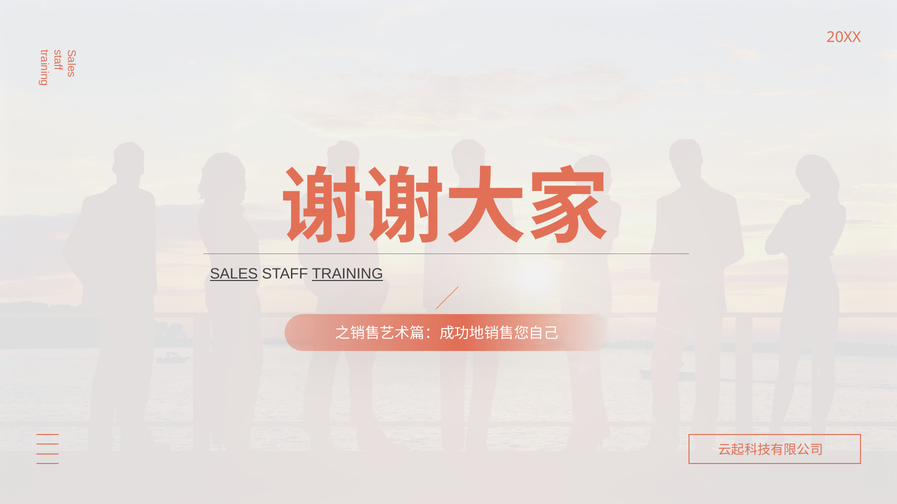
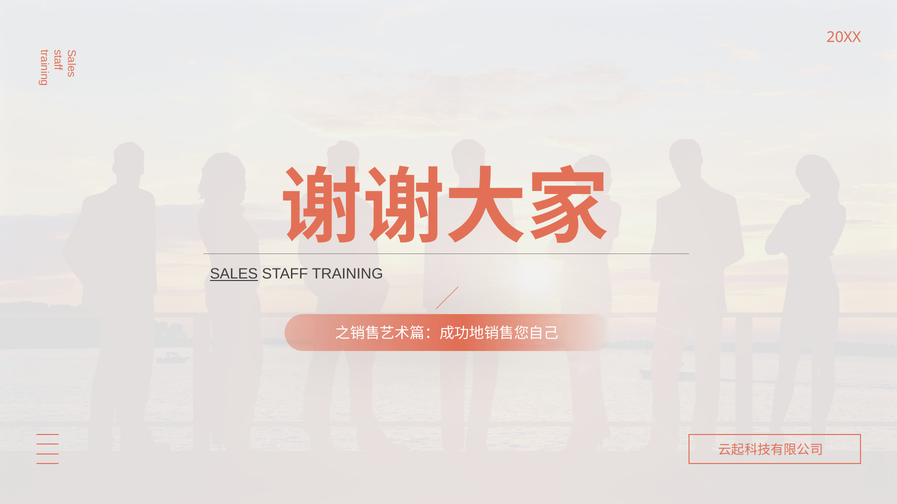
TRAINING underline: present -> none
